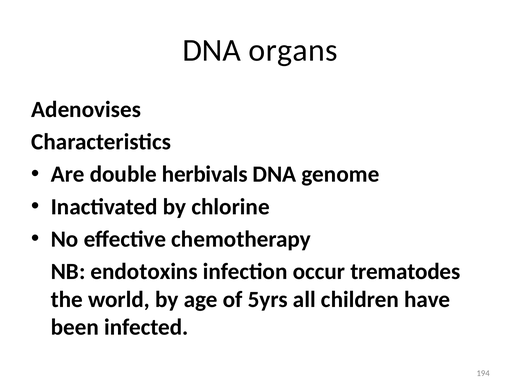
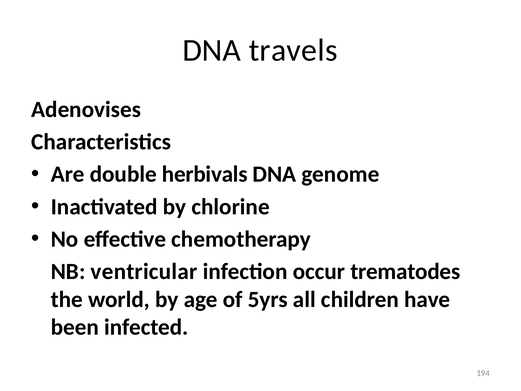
organs: organs -> travels
endotoxins: endotoxins -> ventricular
